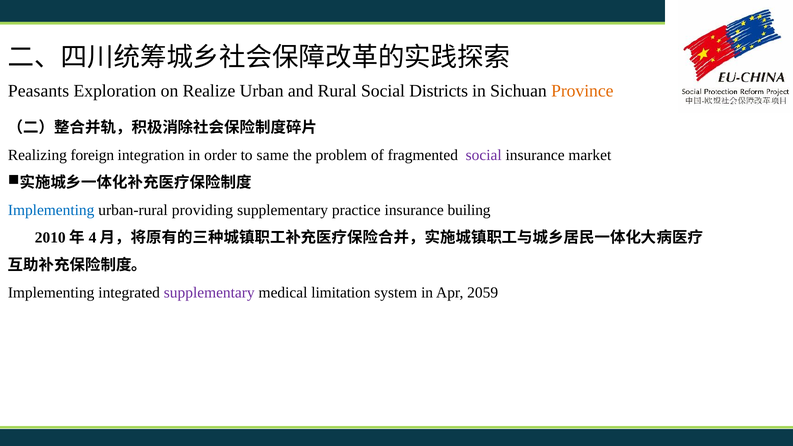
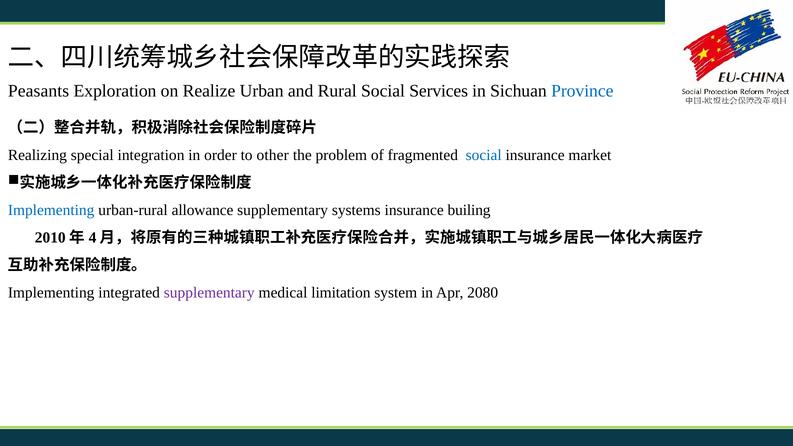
Districts: Districts -> Services
Province colour: orange -> blue
foreign: foreign -> special
same: same -> other
social at (484, 155) colour: purple -> blue
providing: providing -> allowance
practice: practice -> systems
2059: 2059 -> 2080
